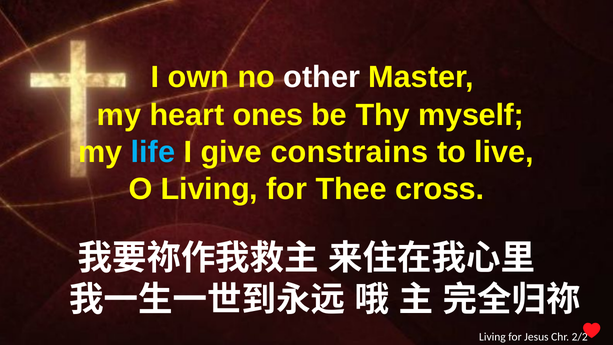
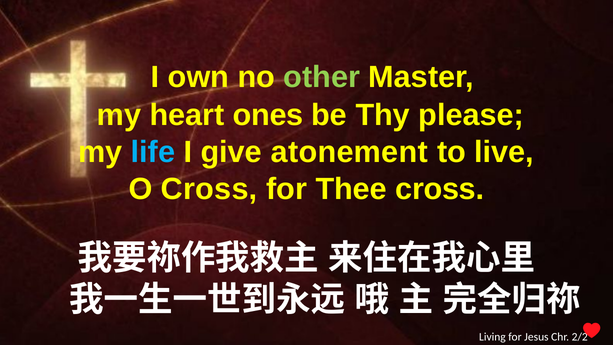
other colour: white -> light green
myself: myself -> please
constrains: constrains -> atonement
O Living: Living -> Cross
